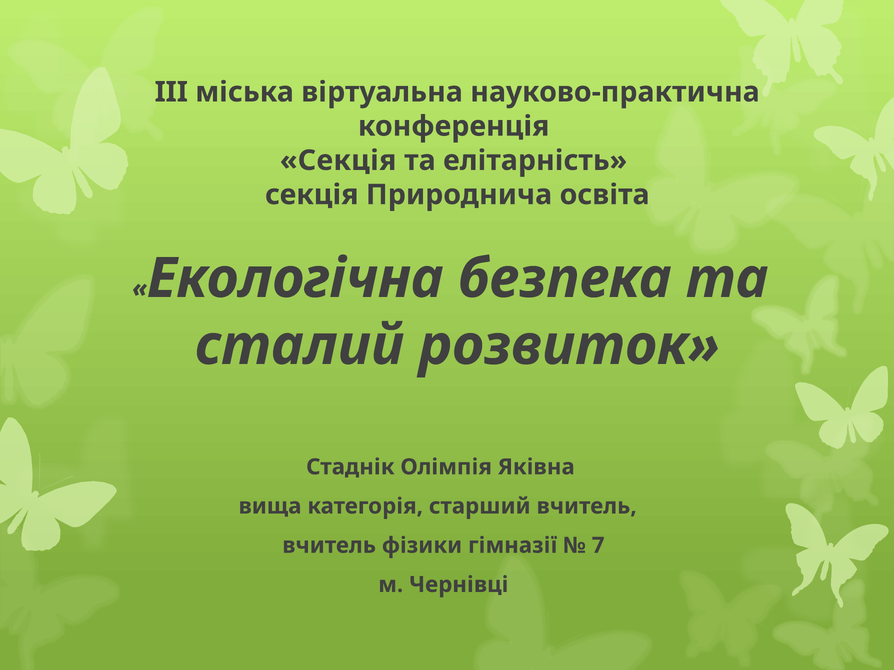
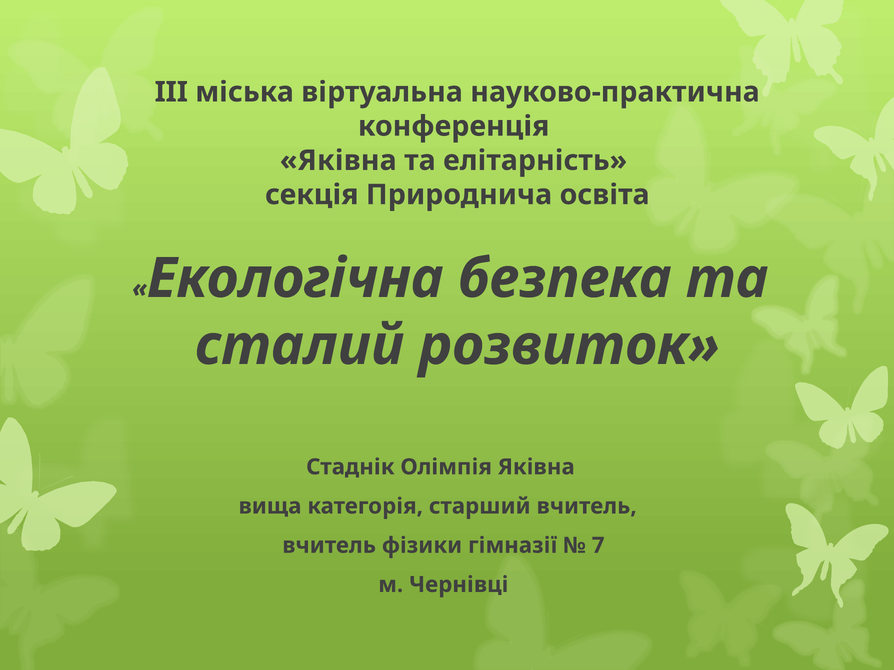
Секція at (338, 161): Секція -> Яківна
